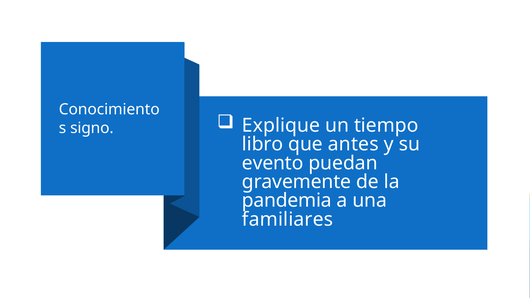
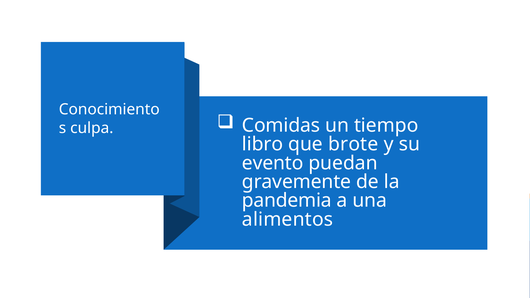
Explique: Explique -> Comidas
signo: signo -> culpa
antes: antes -> brote
familiares: familiares -> alimentos
